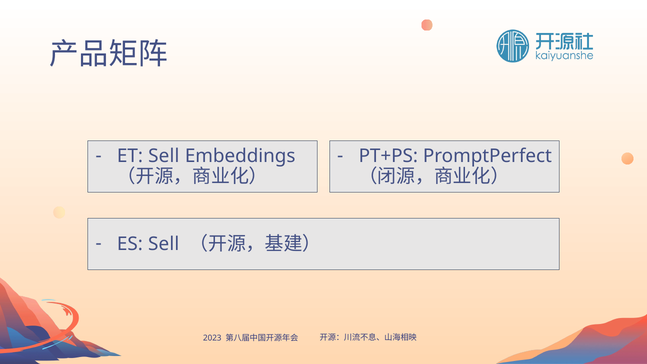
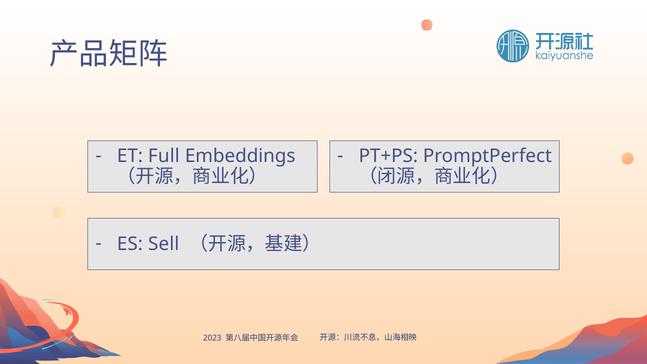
ET Sell: Sell -> Full
